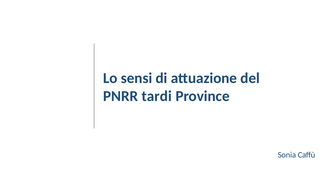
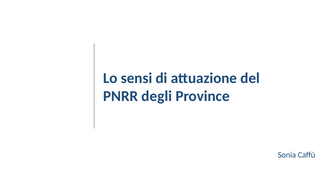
tardi: tardi -> degli
